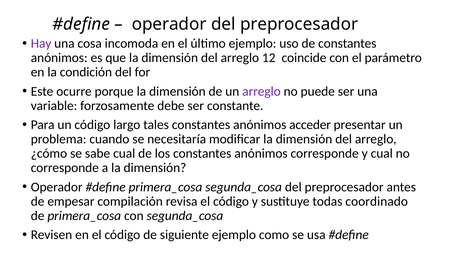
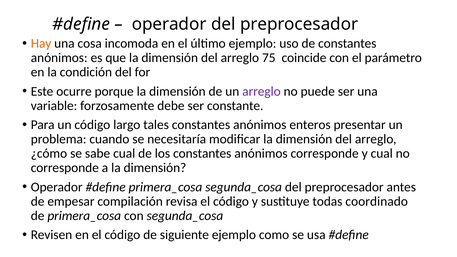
Hay colour: purple -> orange
12: 12 -> 75
acceder: acceder -> enteros
